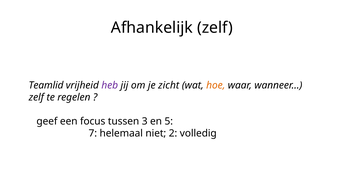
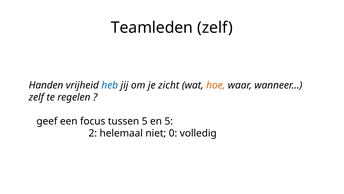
Afhankelijk: Afhankelijk -> Teamleden
Teamlid: Teamlid -> Handen
heb colour: purple -> blue
tussen 3: 3 -> 5
7: 7 -> 2
2: 2 -> 0
